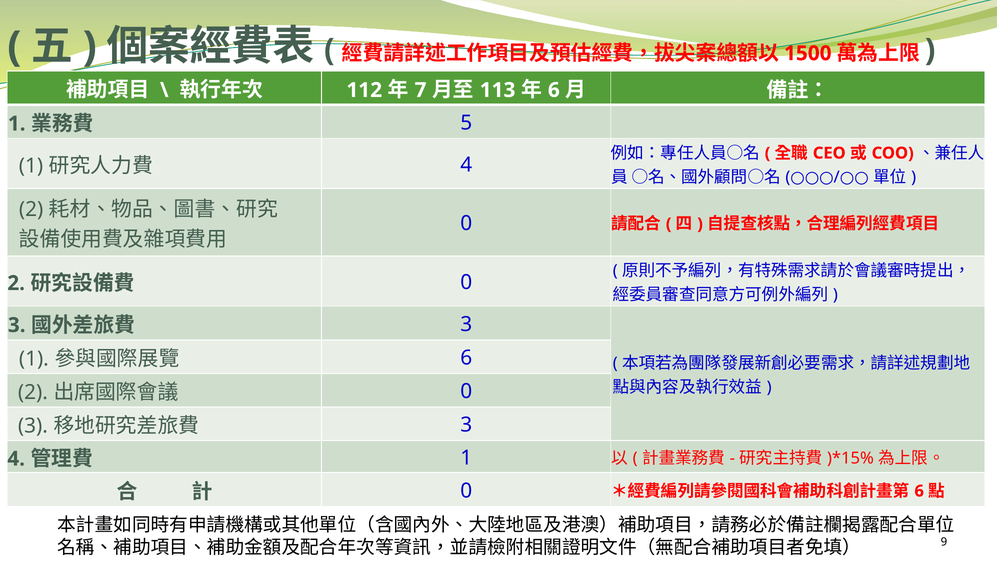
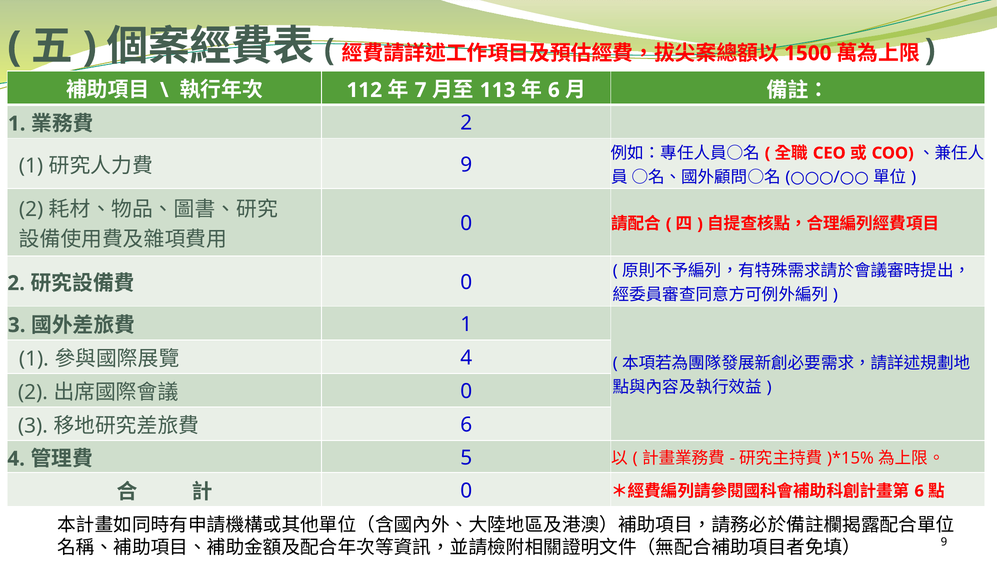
5 at (466, 123): 5 -> 2
4 at (466, 165): 4 -> 9
3 at (466, 324): 3 -> 1
6 at (466, 358): 6 -> 4
3 at (466, 425): 3 -> 6
1 at (466, 458): 1 -> 5
